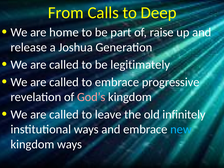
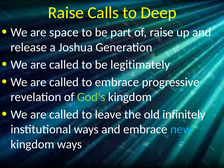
From at (66, 13): From -> Raise
home: home -> space
God’s colour: pink -> light green
